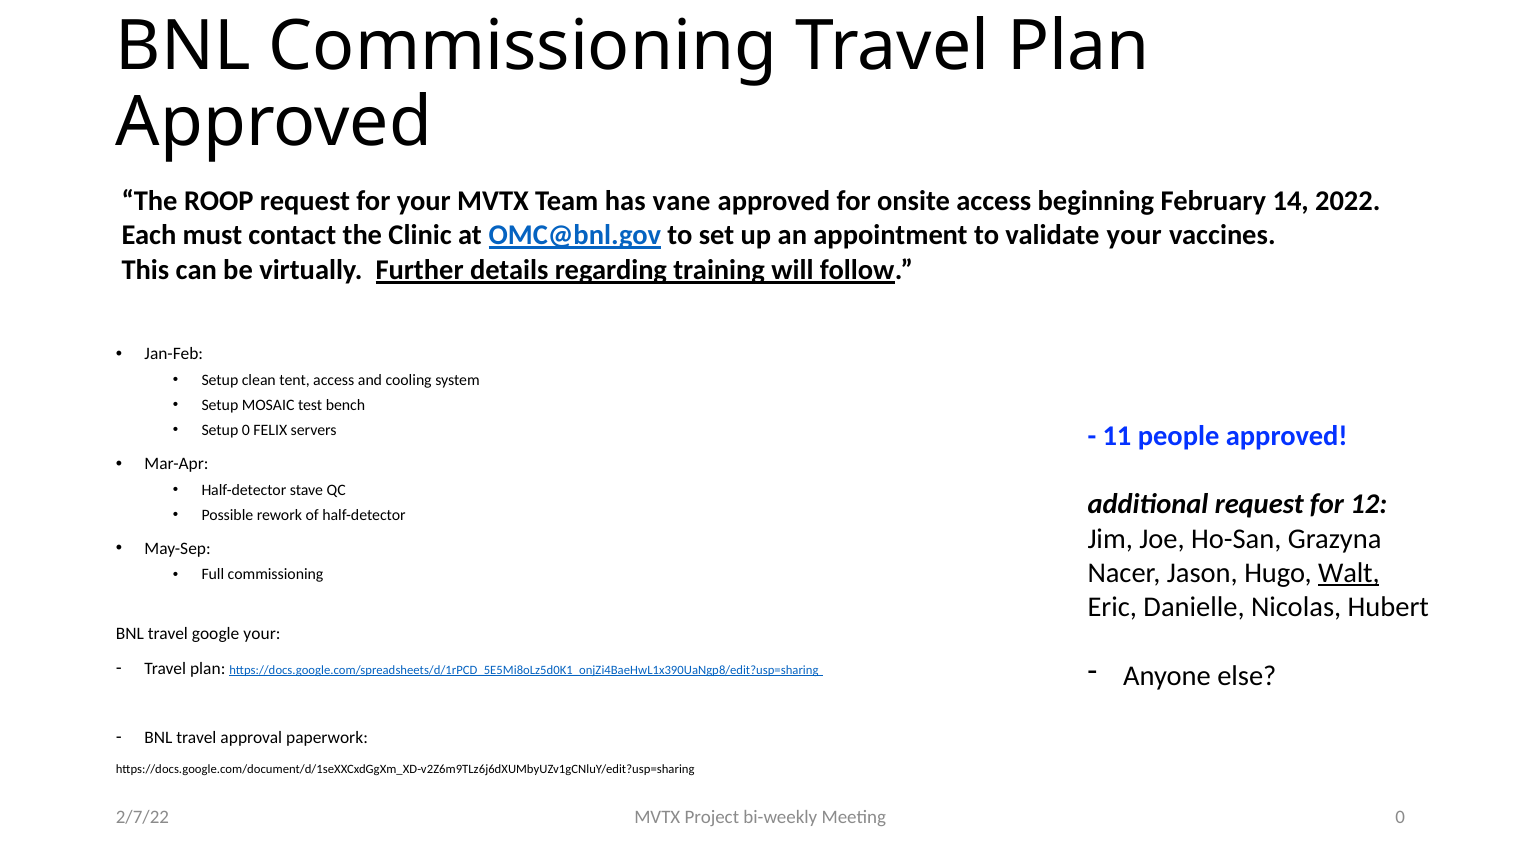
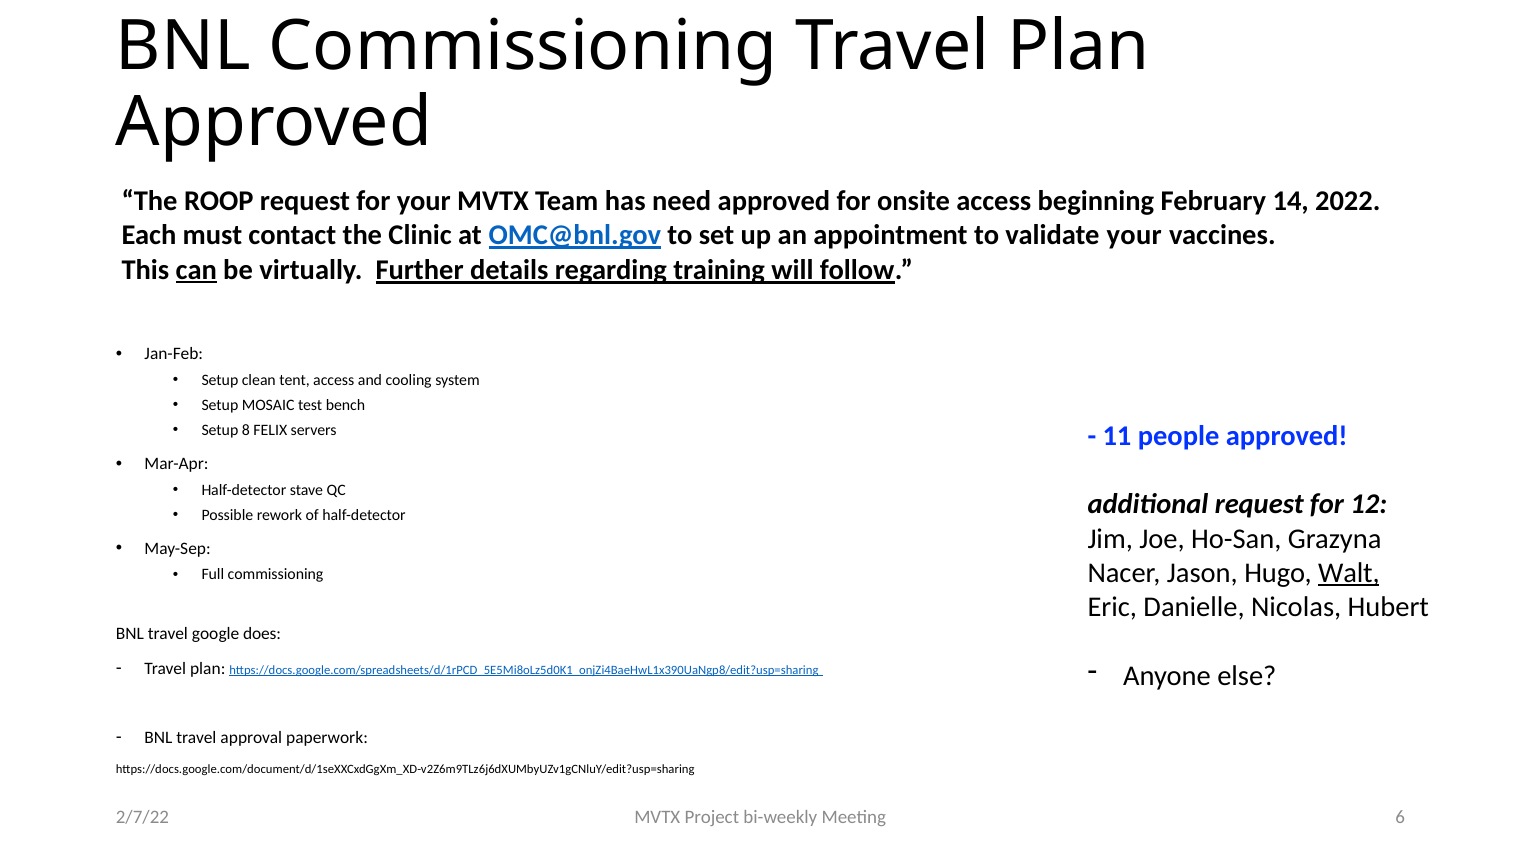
vane: vane -> need
can underline: none -> present
Setup 0: 0 -> 8
google your: your -> does
Meeting 0: 0 -> 6
